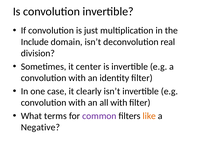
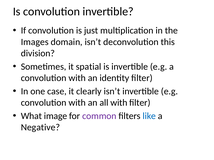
Include: Include -> Images
real: real -> this
center: center -> spatial
terms: terms -> image
like colour: orange -> blue
